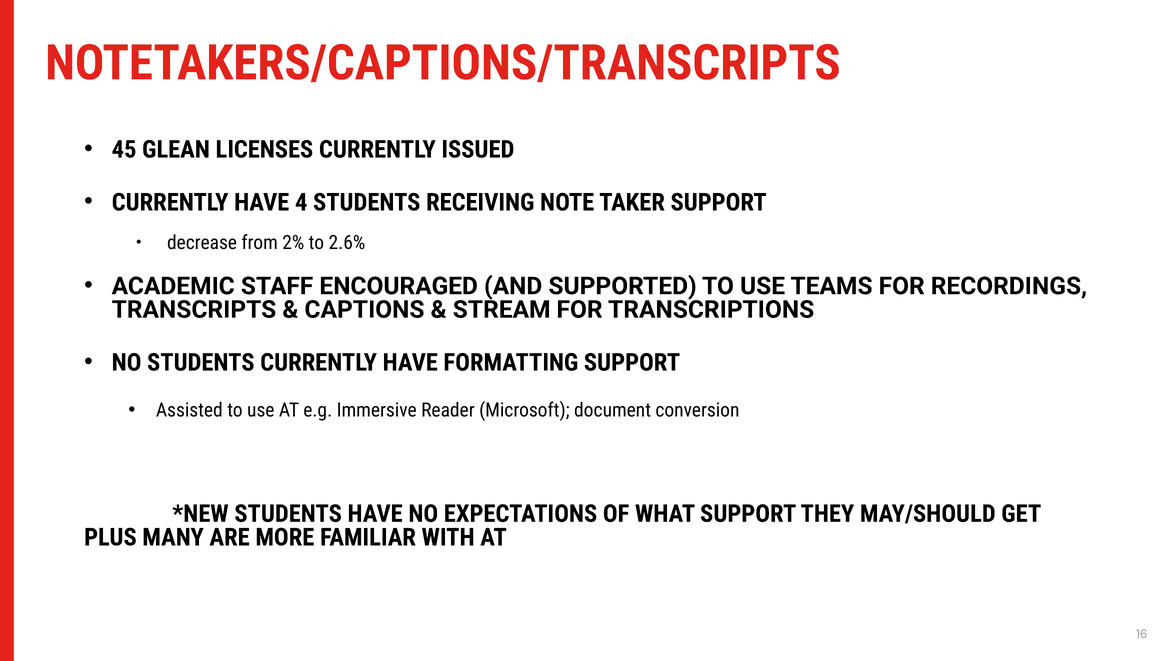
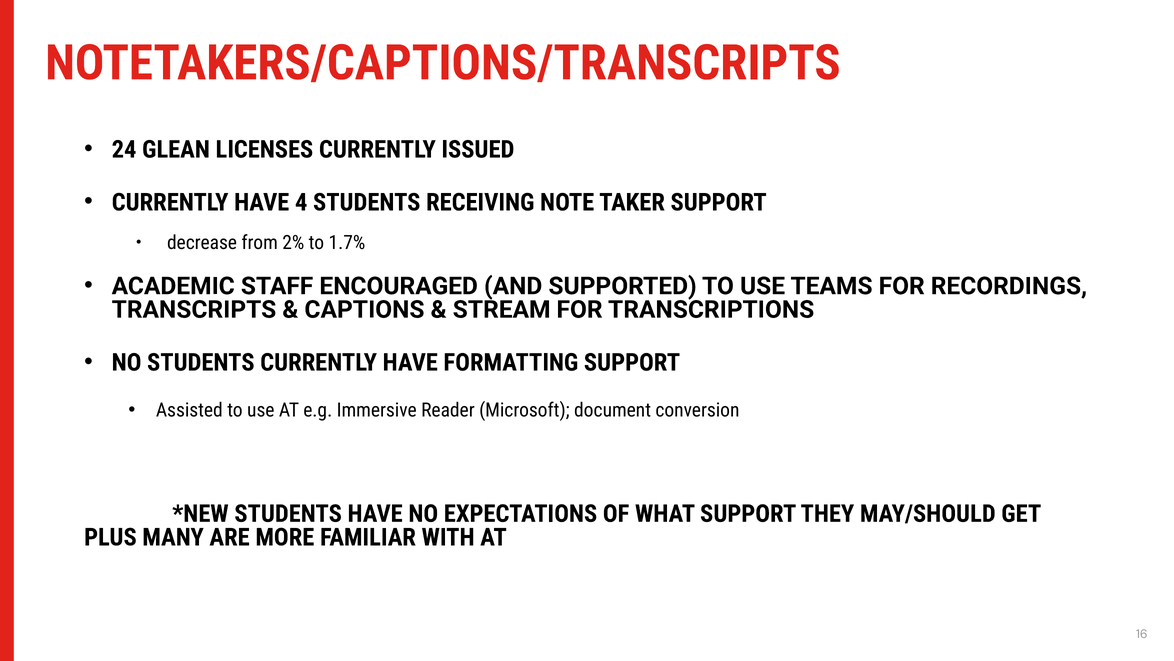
45: 45 -> 24
2.6%: 2.6% -> 1.7%
